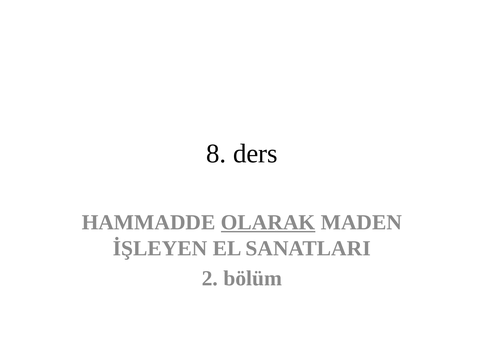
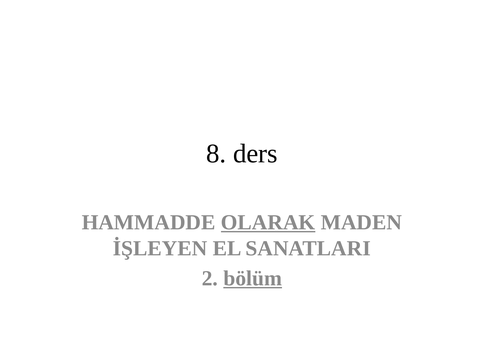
bölüm underline: none -> present
